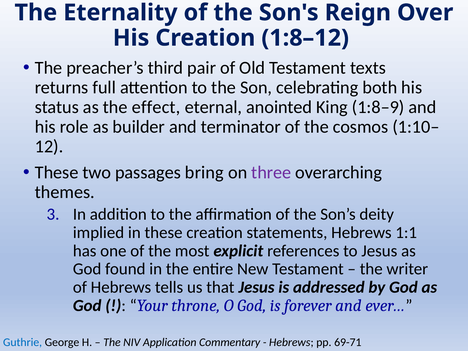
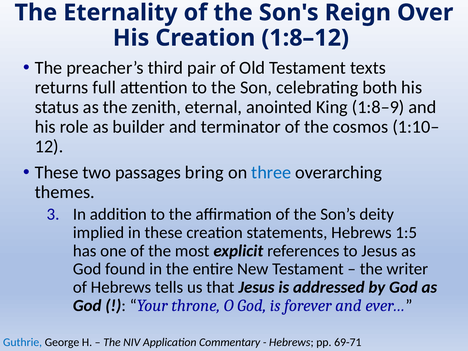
effect: effect -> zenith
three colour: purple -> blue
1:1: 1:1 -> 1:5
